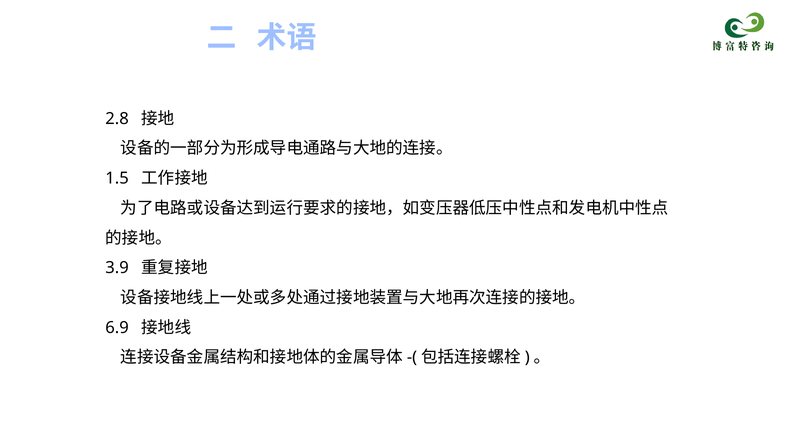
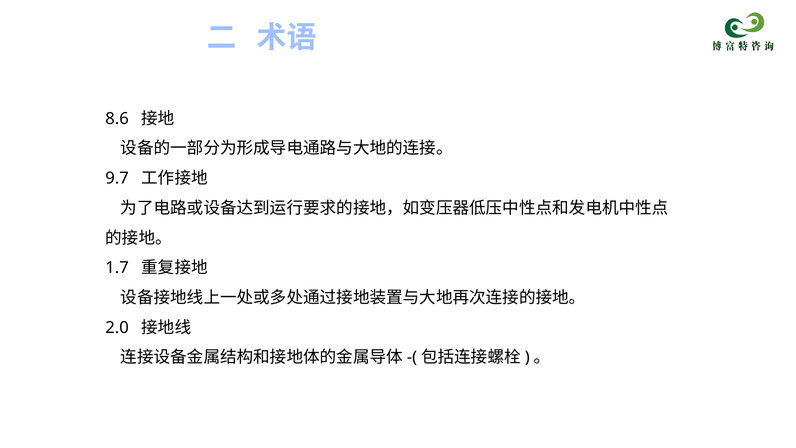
2.8: 2.8 -> 8.6
1.5: 1.5 -> 9.7
3.9: 3.9 -> 1.7
6.9: 6.9 -> 2.0
